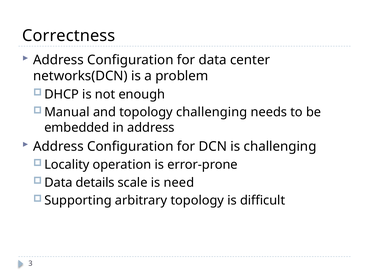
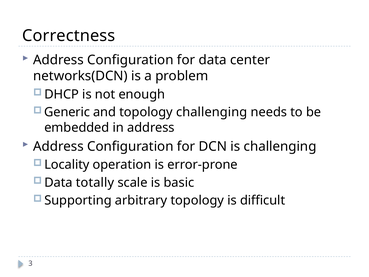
Manual: Manual -> Generic
details: details -> totally
need: need -> basic
